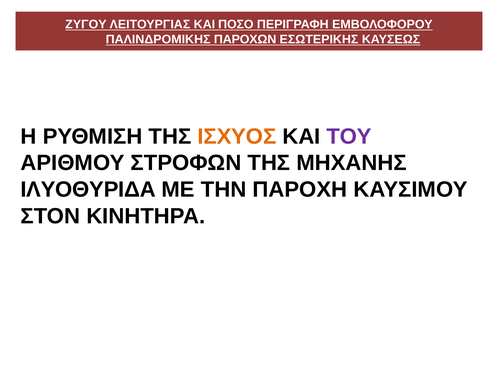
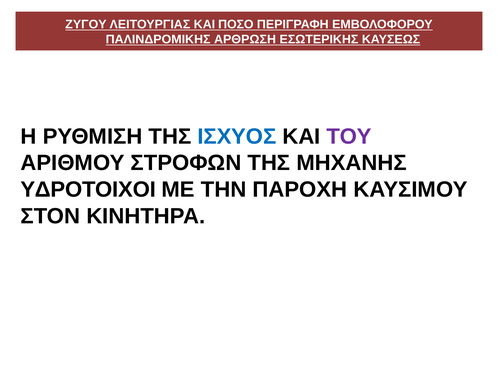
ΠΑΡΟΧΩΝ: ΠΑΡΟΧΩΝ -> ΑΡΘΡΩΣΗ
ΙΣΧΥΟΣ colour: orange -> blue
ΙΛΥΟΘΥΡΙΔΑ: ΙΛΥΟΘΥΡΙΔΑ -> ΥΔΡΟΤΟΙΧΟΙ
